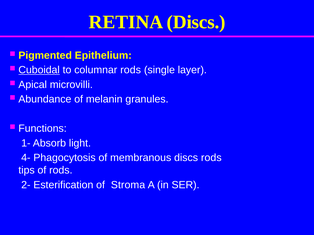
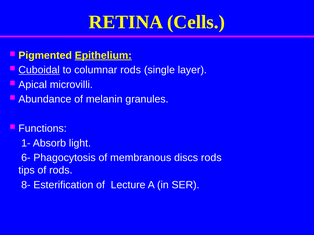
RETINA Discs: Discs -> Cells
Epithelium underline: none -> present
4-: 4- -> 6-
2-: 2- -> 8-
Stroma: Stroma -> Lecture
